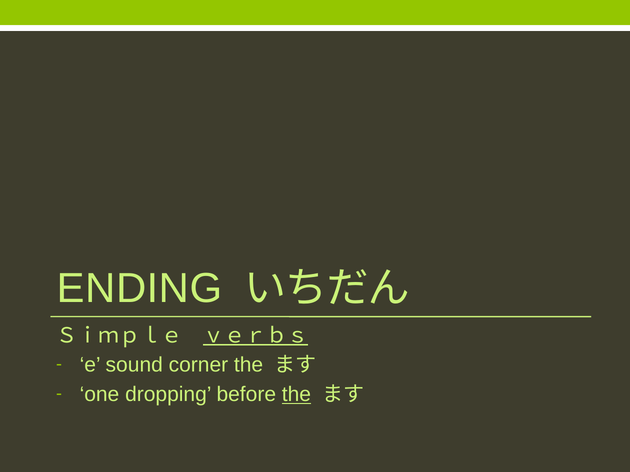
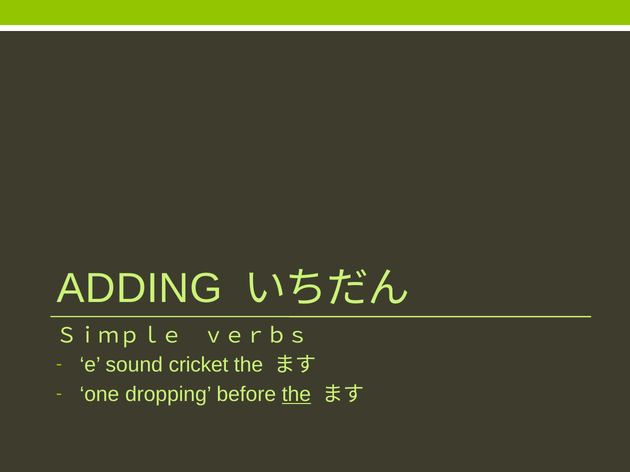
ENDING: ENDING -> ADDING
ｖｅｒｂｓ underline: present -> none
corner: corner -> cricket
